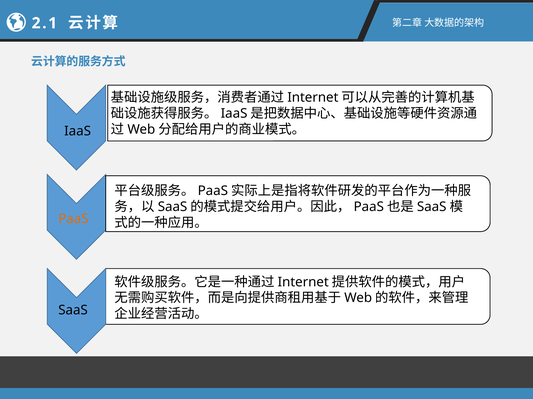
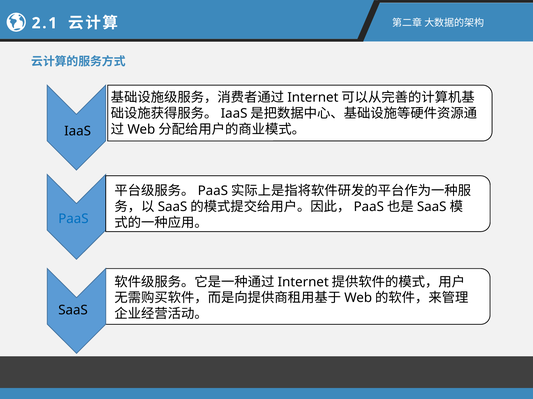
PaaS colour: orange -> blue
